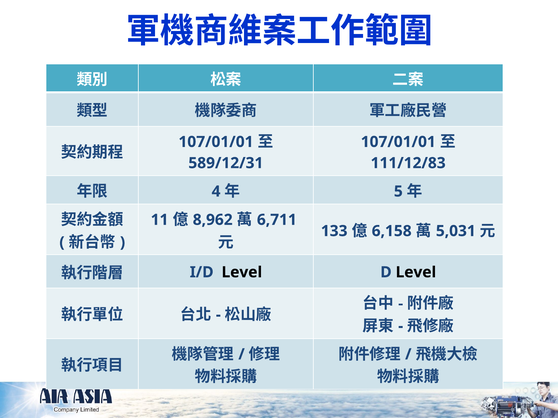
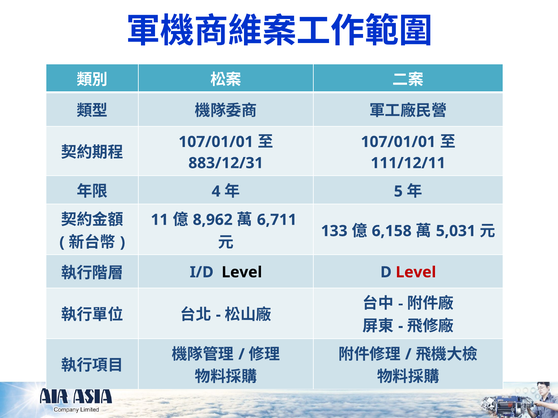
589/12/31: 589/12/31 -> 883/12/31
111/12/83: 111/12/83 -> 111/12/11
Level at (416, 273) colour: black -> red
